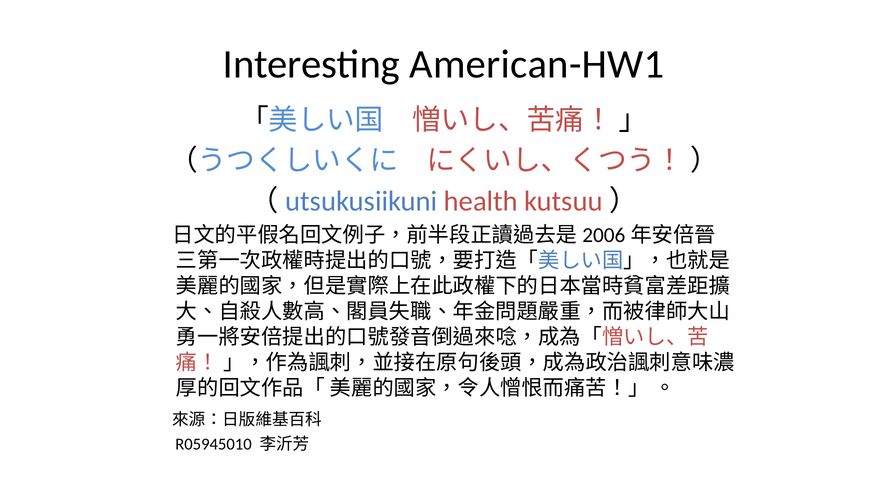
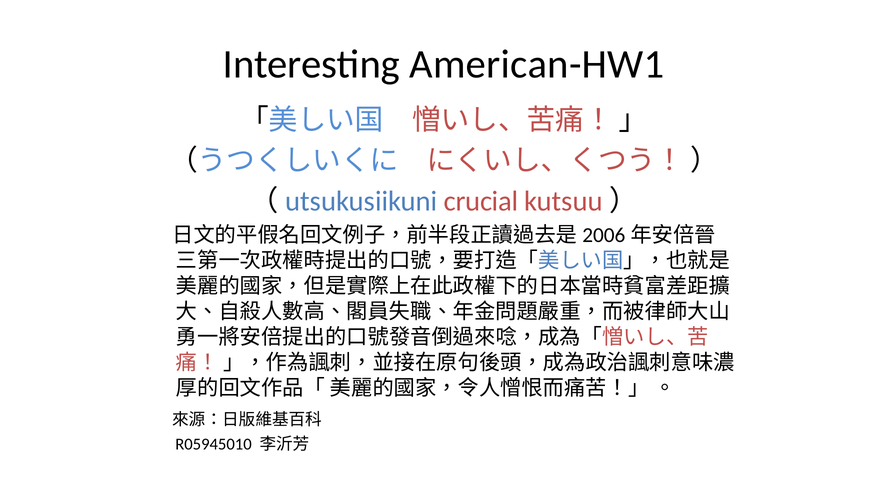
health: health -> crucial
